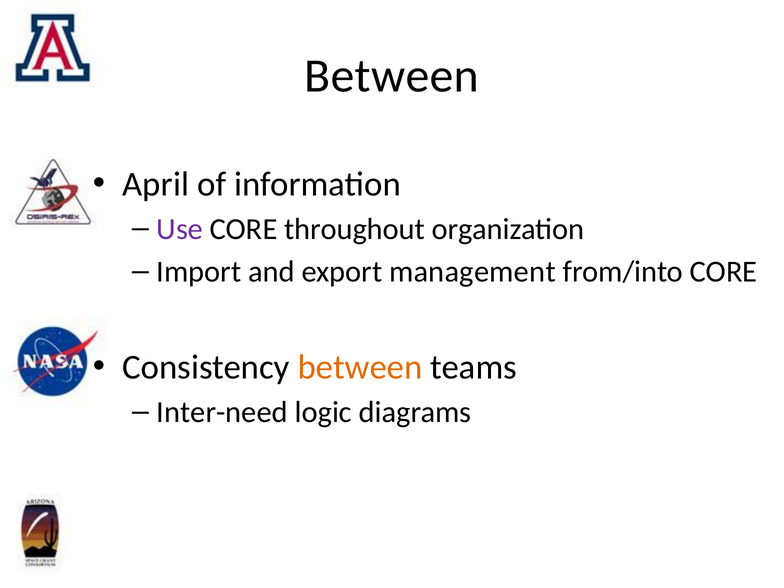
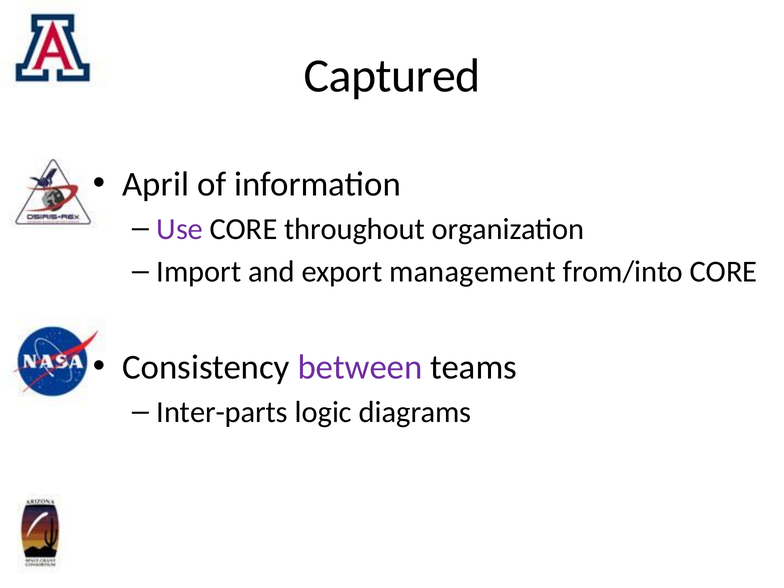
Between at (392, 76): Between -> Captured
between at (360, 367) colour: orange -> purple
Inter-need: Inter-need -> Inter-parts
